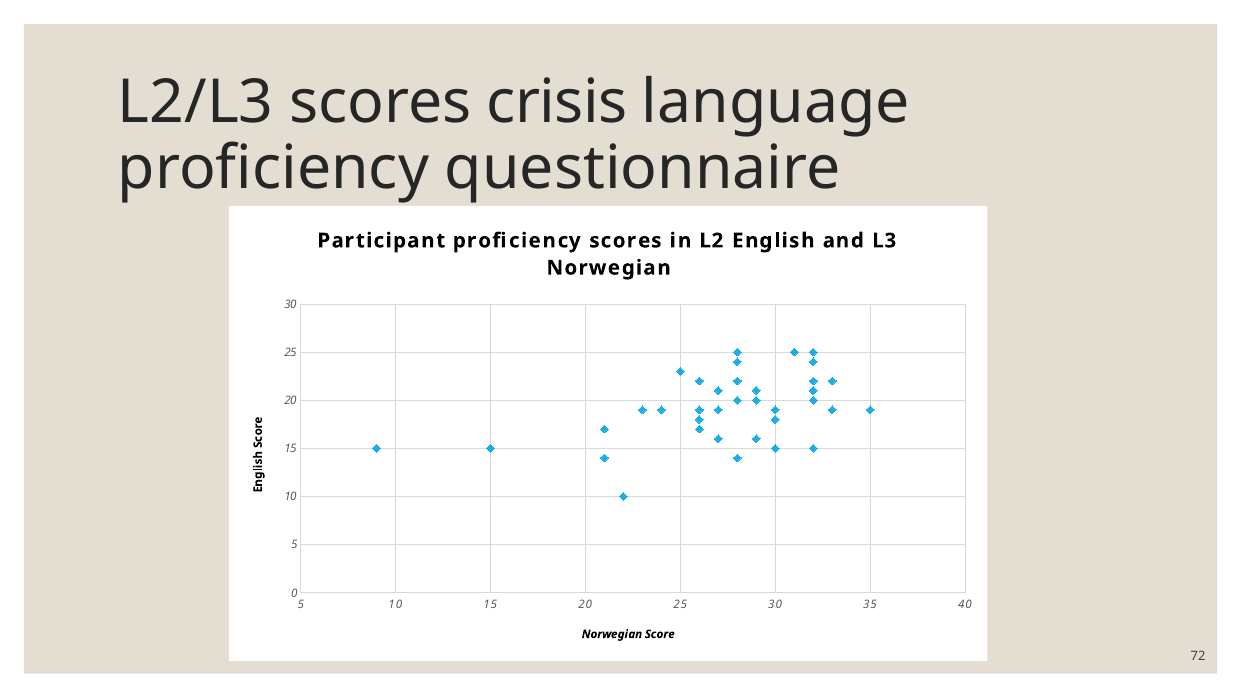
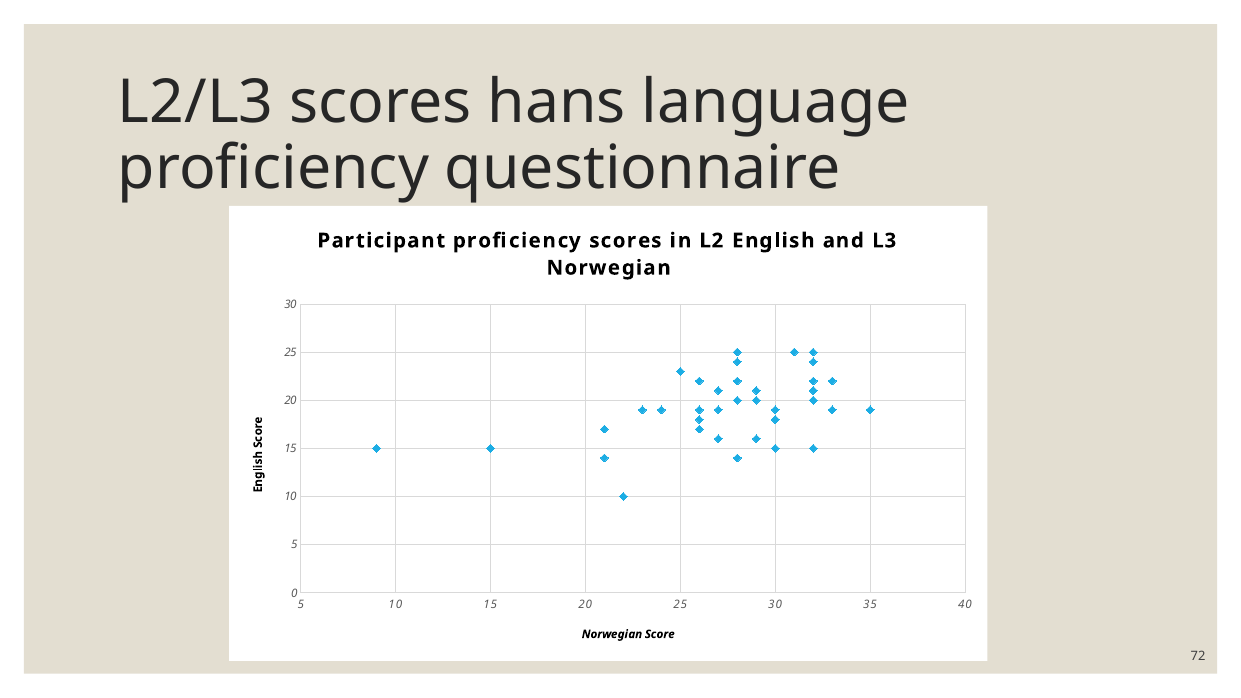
crisis: crisis -> hans
